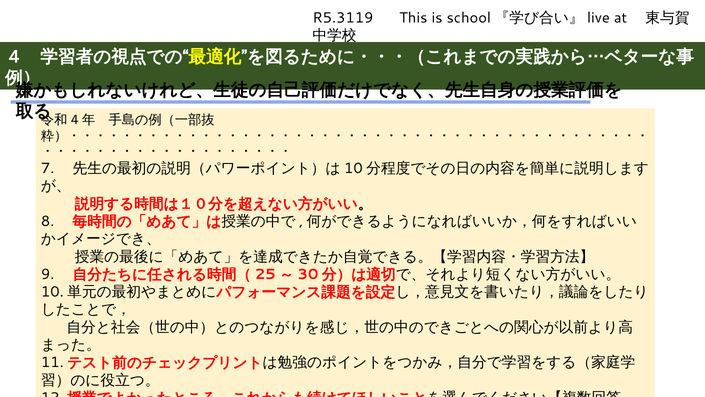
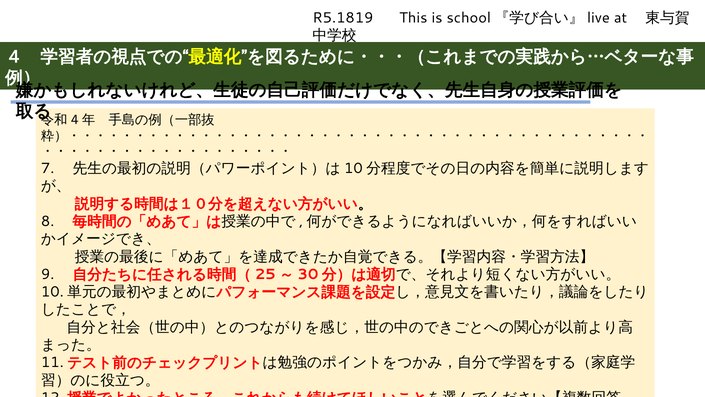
R5.3119: R5.3119 -> R5.1819
